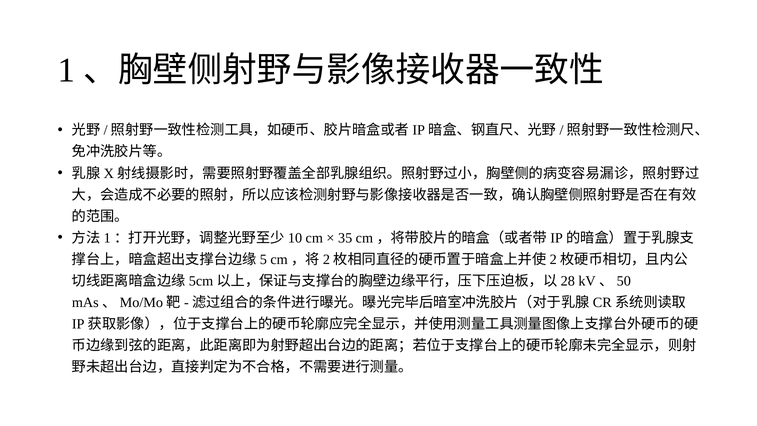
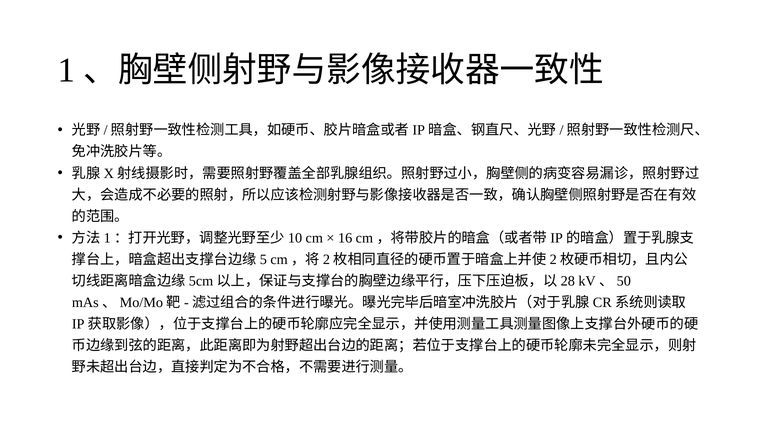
35: 35 -> 16
